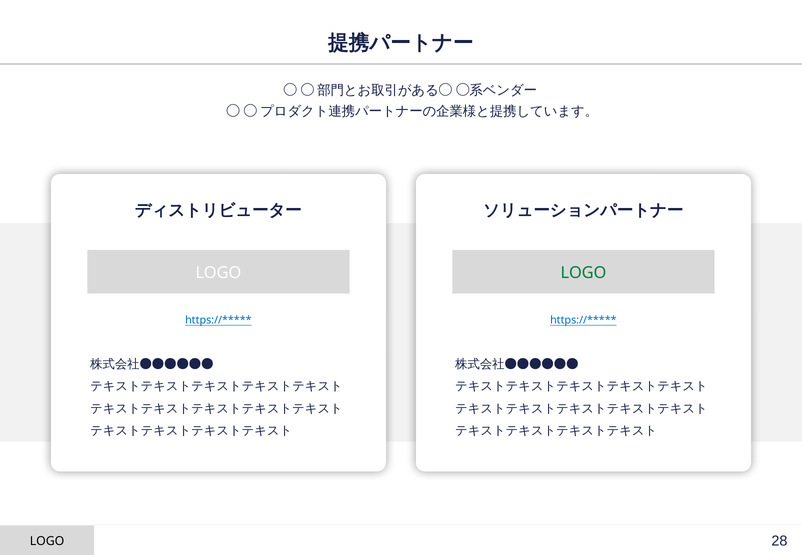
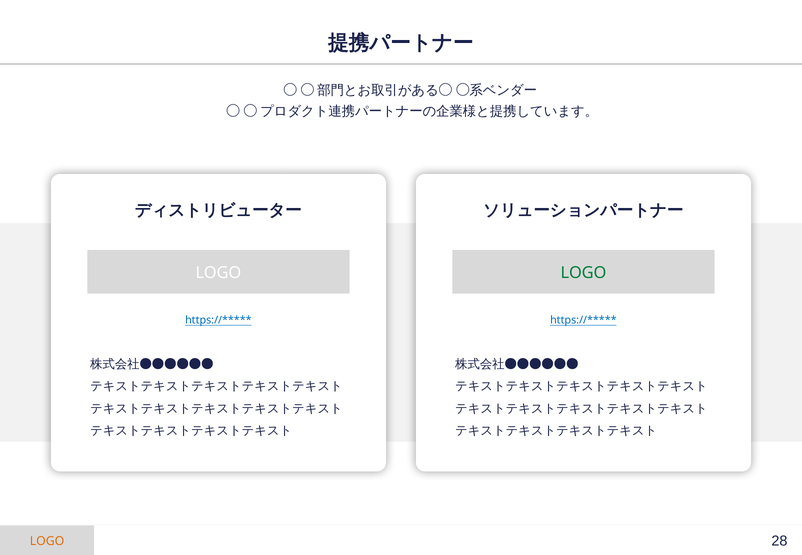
LOGO at (47, 541) colour: black -> orange
